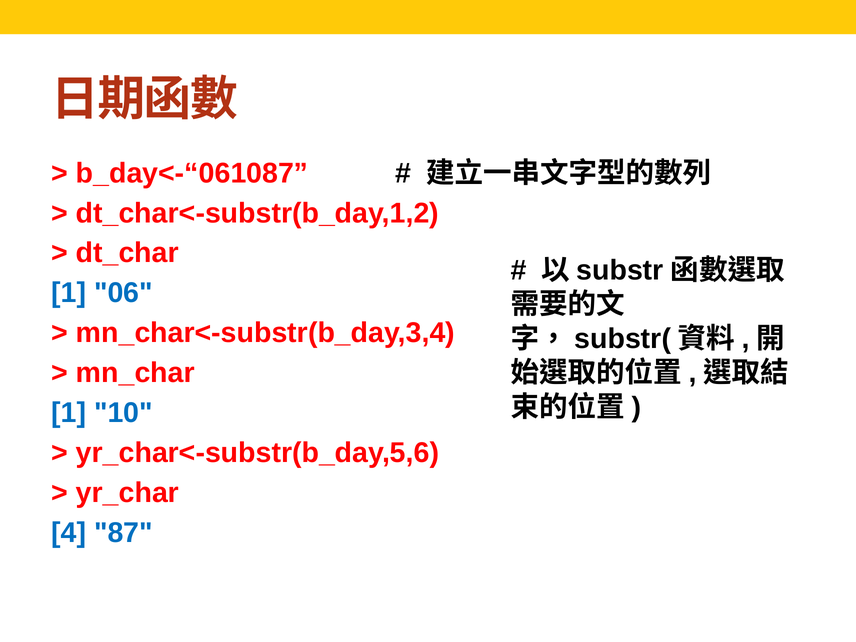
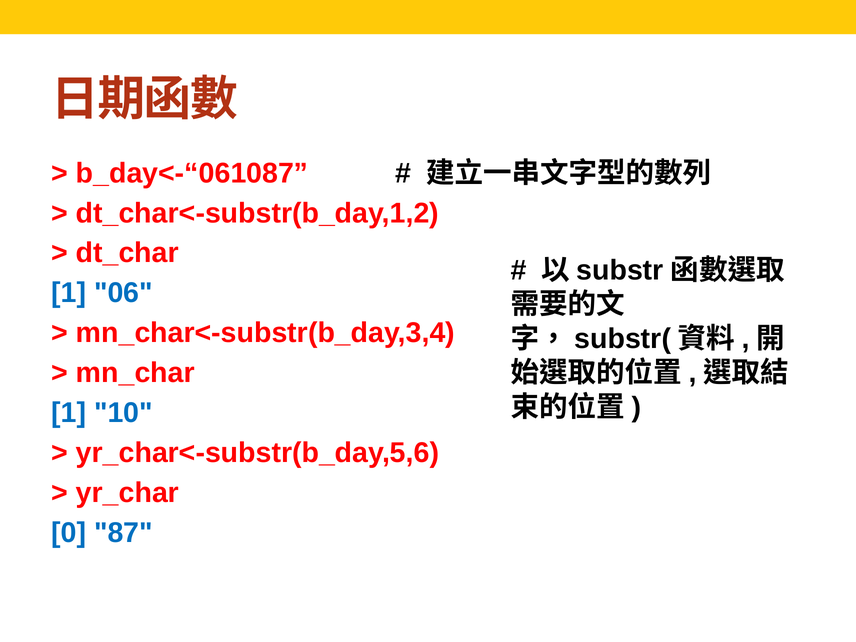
4: 4 -> 0
